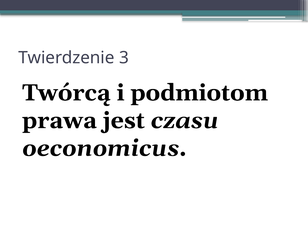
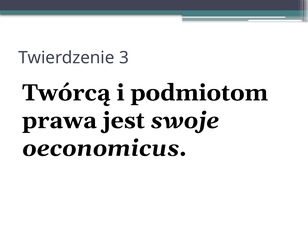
czasu: czasu -> swoje
